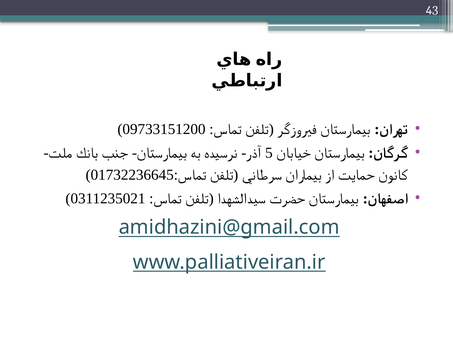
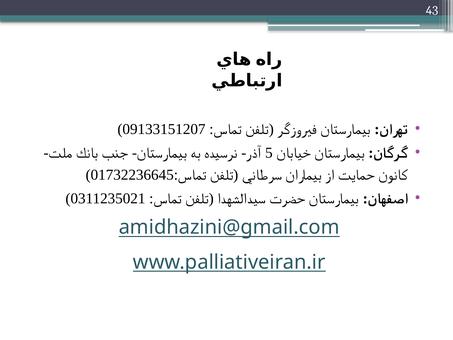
09733151200: 09733151200 -> 09133151207
